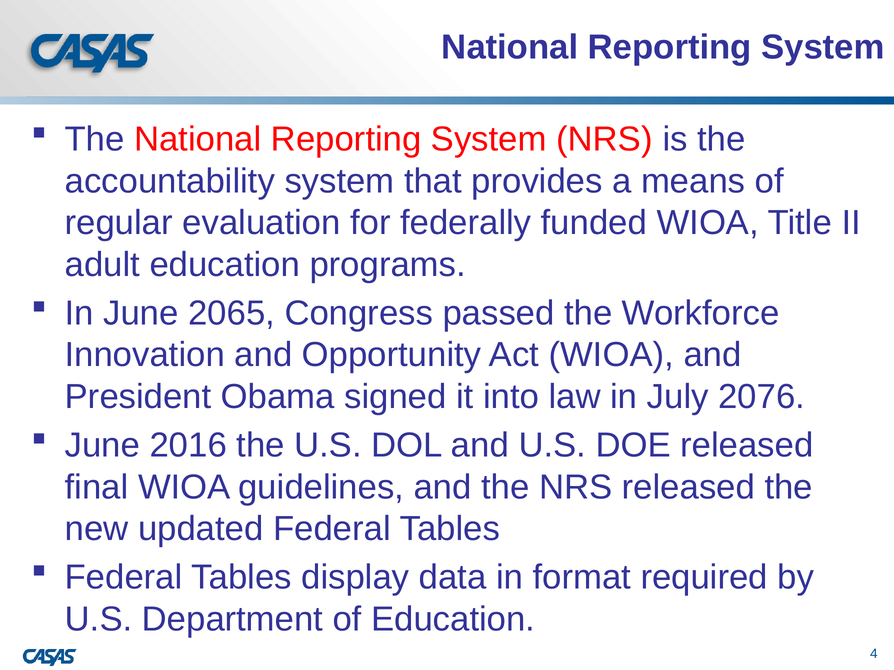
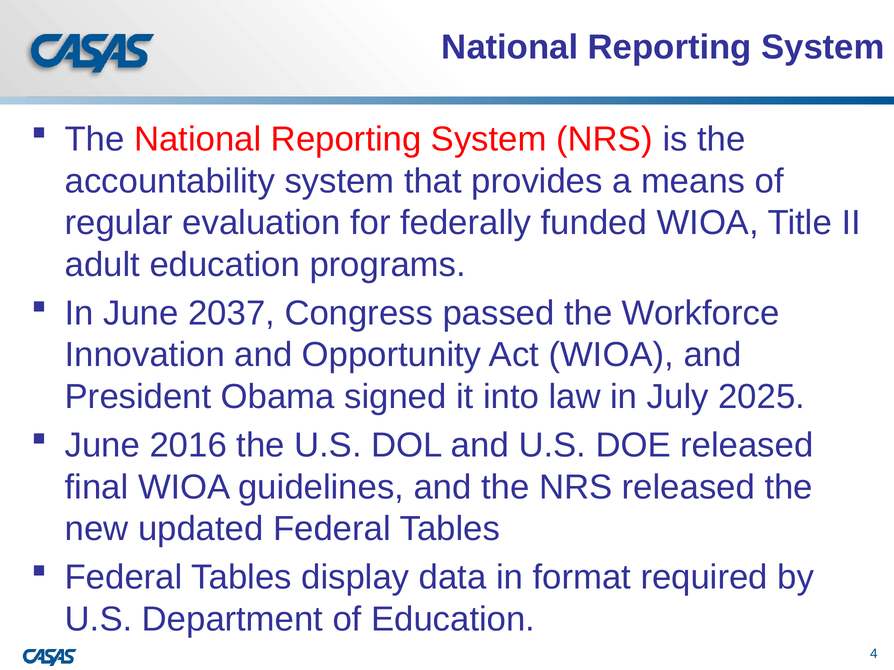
2065: 2065 -> 2037
2076: 2076 -> 2025
